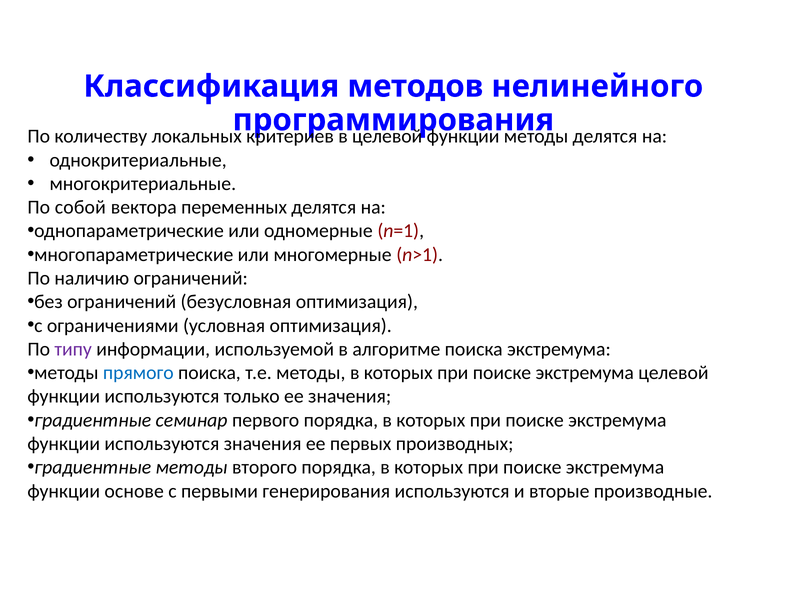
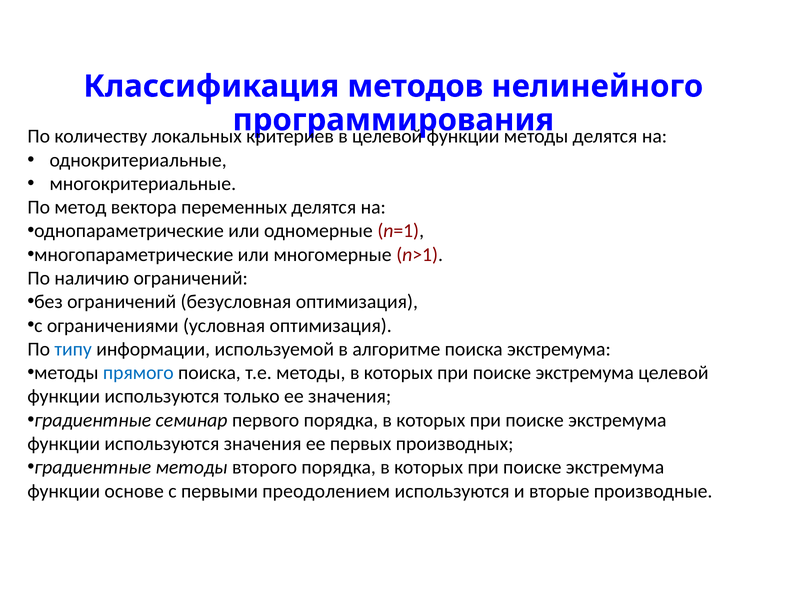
собой: собой -> метод
типу colour: purple -> blue
генерирования: генерирования -> преодолением
